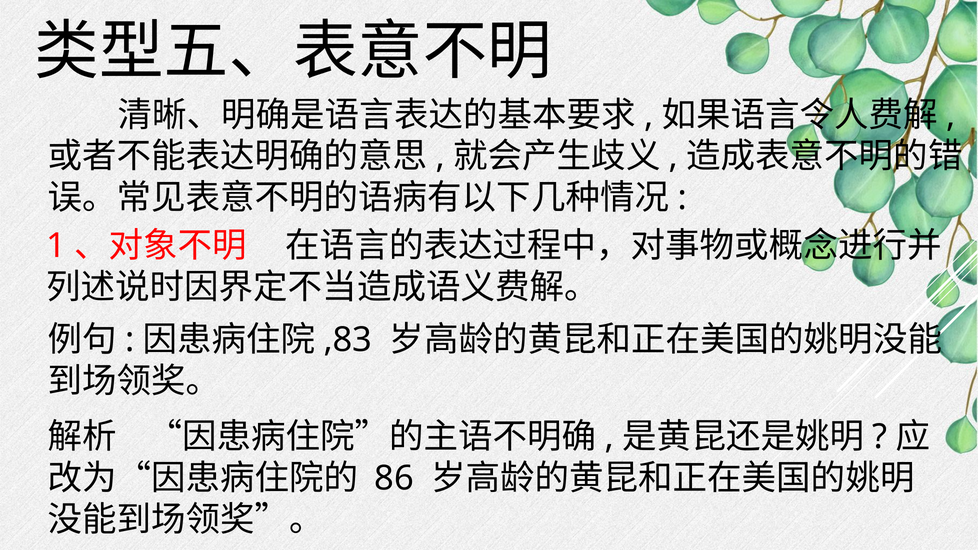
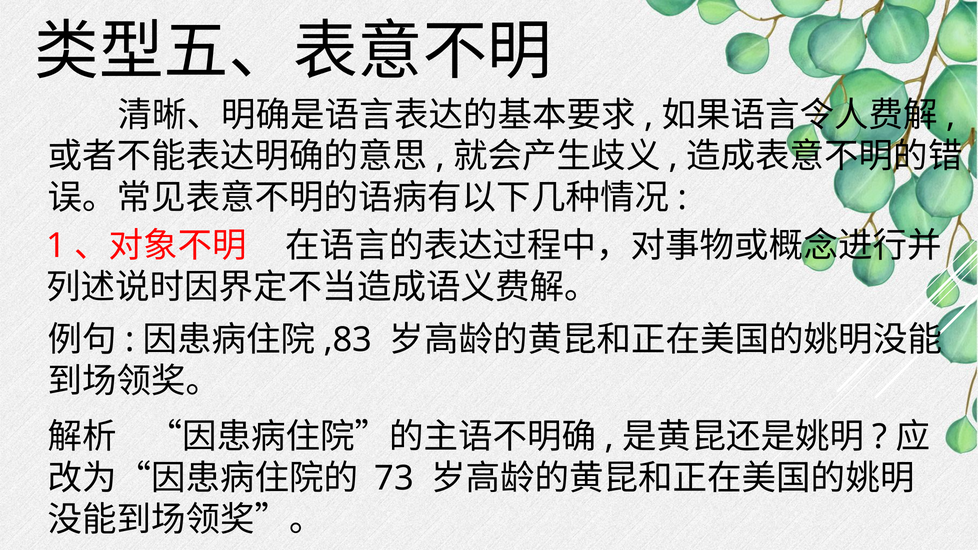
86: 86 -> 73
